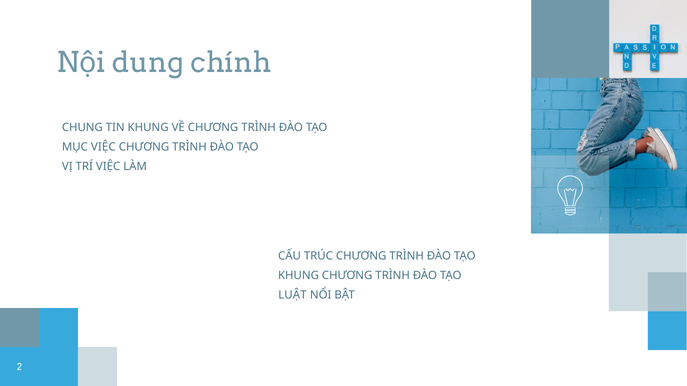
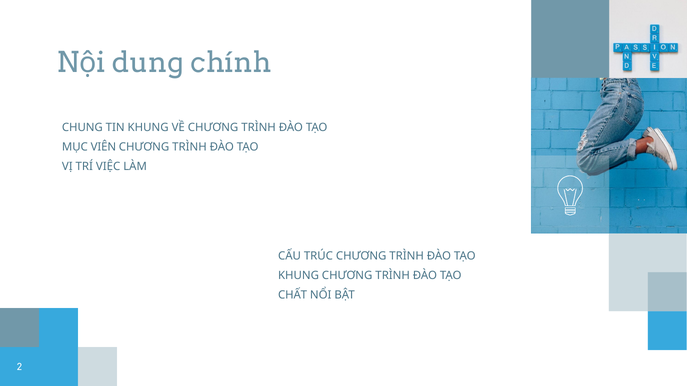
MỤC VIỆC: VIỆC -> VIÊN
LUẬT: LUẬT -> CHẤT
